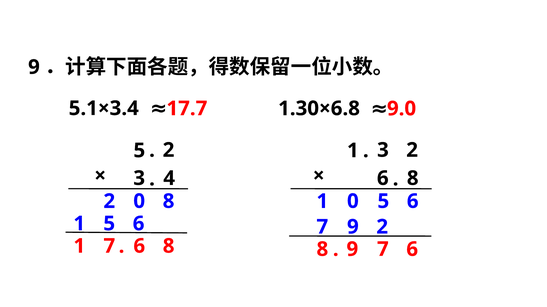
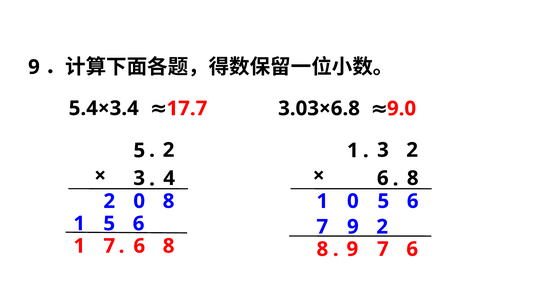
5.1×3.4: 5.1×3.4 -> 5.4×3.4
1.30×6.8: 1.30×6.8 -> 3.03×6.8
